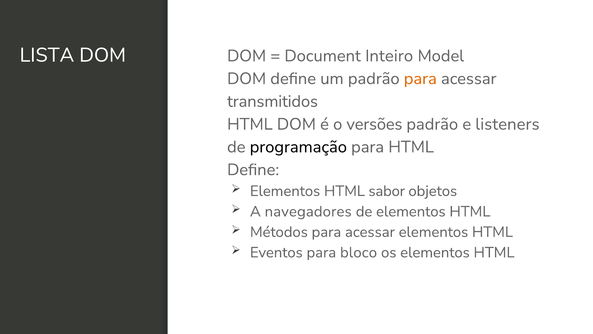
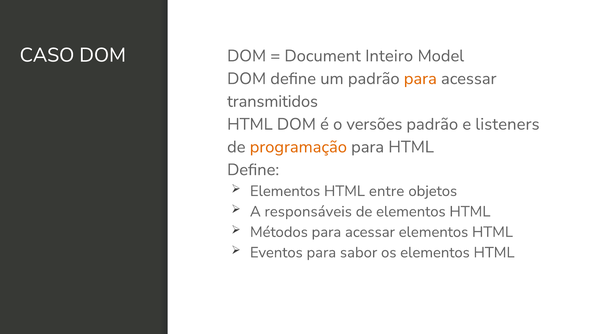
LISTA: LISTA -> CASO
programação colour: black -> orange
sabor: sabor -> entre
navegadores: navegadores -> responsáveis
bloco: bloco -> sabor
